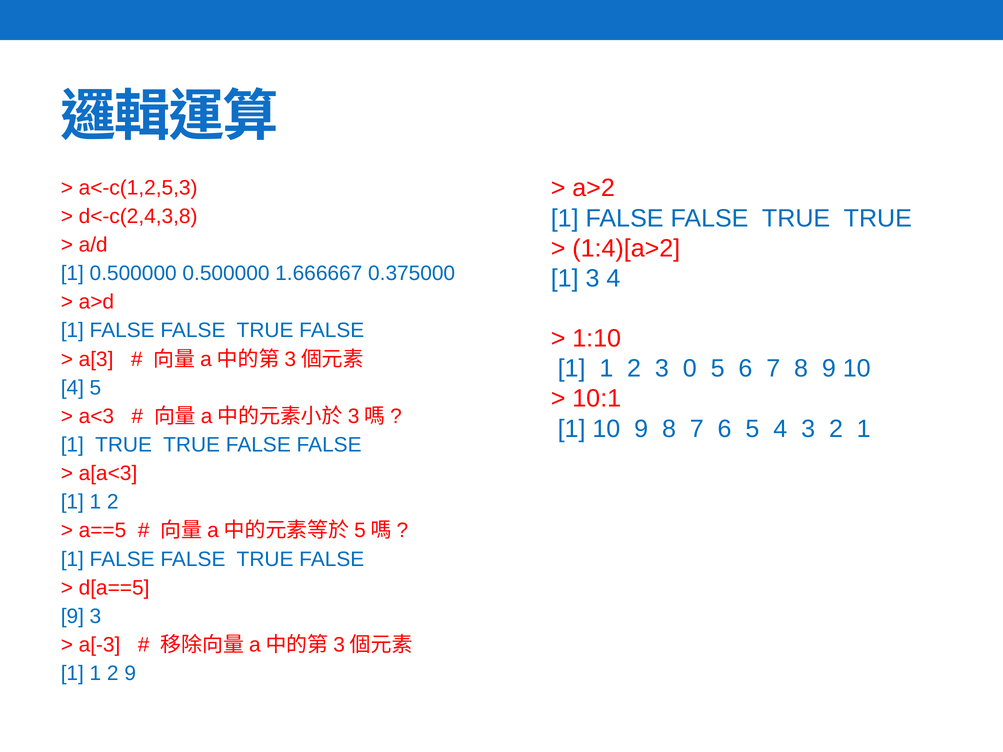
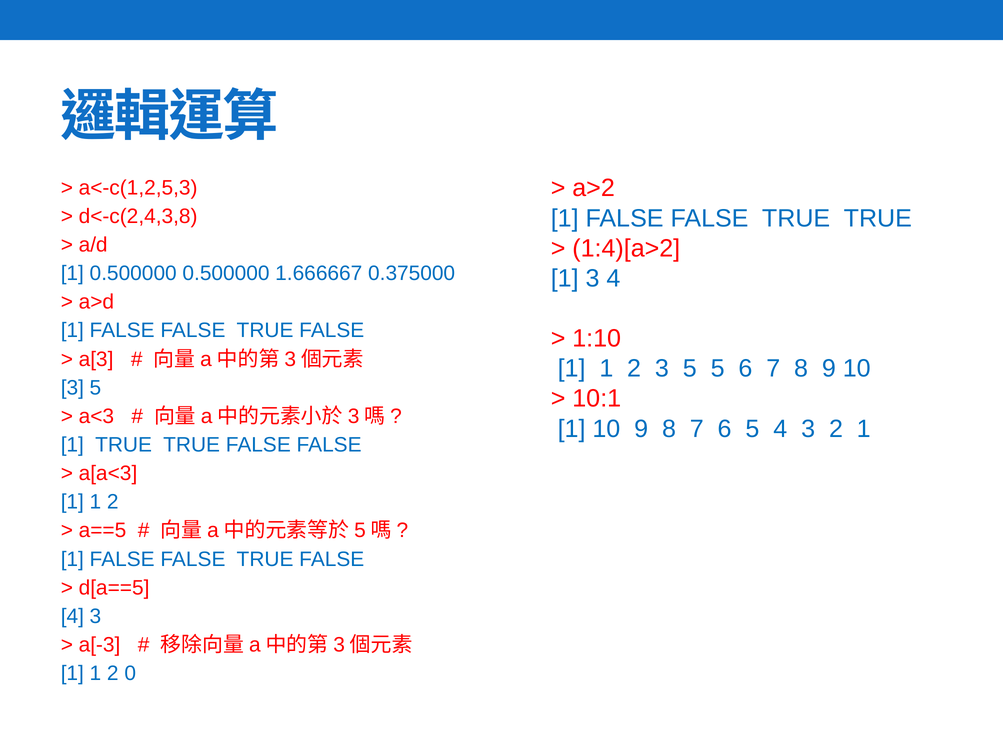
2 3 0: 0 -> 5
4 at (72, 388): 4 -> 3
9 at (72, 617): 9 -> 4
2 9: 9 -> 0
